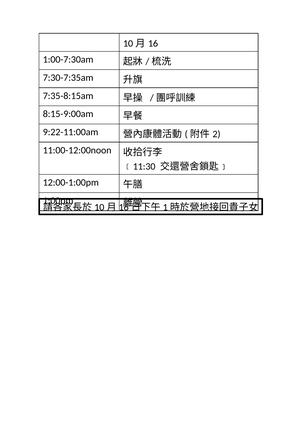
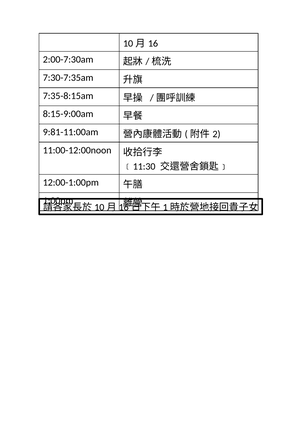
1:00-7:30am: 1:00-7:30am -> 2:00-7:30am
9:22-11:00am: 9:22-11:00am -> 9:81-11:00am
